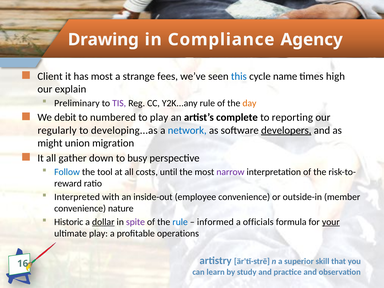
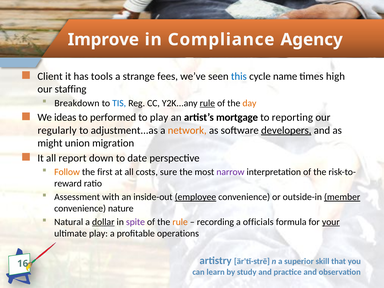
Drawing: Drawing -> Improve
has most: most -> tools
explain: explain -> staffing
Preliminary: Preliminary -> Breakdown
TIS colour: purple -> blue
rule at (207, 103) underline: none -> present
debit: debit -> ideas
numbered: numbered -> performed
complete: complete -> mortgage
developing...as: developing...as -> adjustment...as
network colour: blue -> orange
gather: gather -> report
busy: busy -> date
Follow colour: blue -> orange
tool: tool -> first
until: until -> sure
Interpreted: Interpreted -> Assessment
employee underline: none -> present
member underline: none -> present
Historic: Historic -> Natural
rule at (180, 222) colour: blue -> orange
informed: informed -> recording
